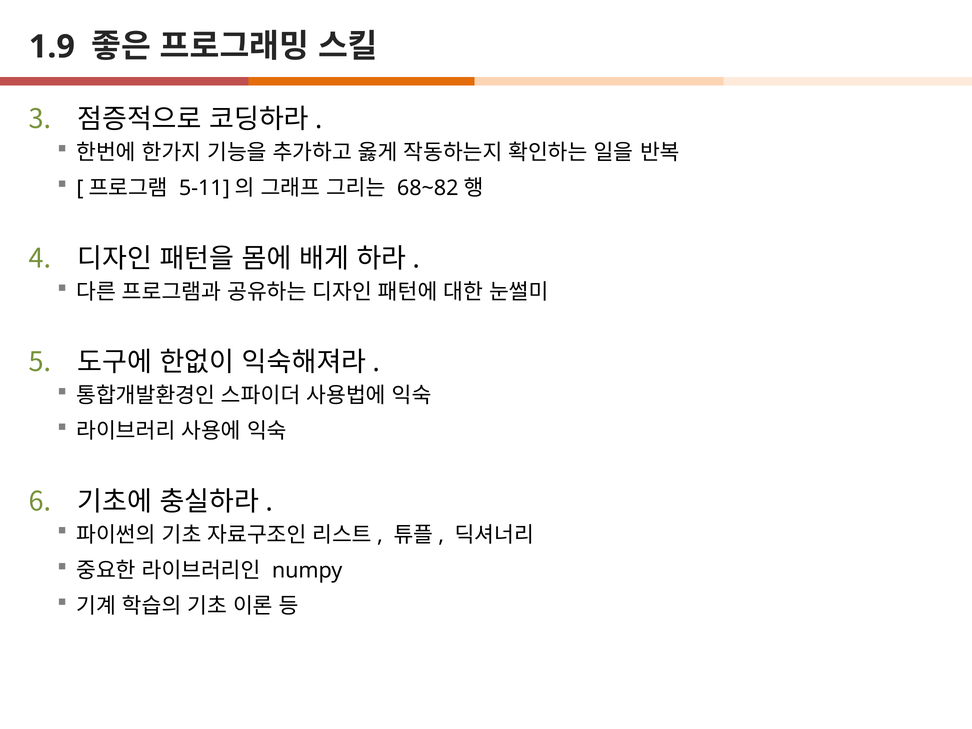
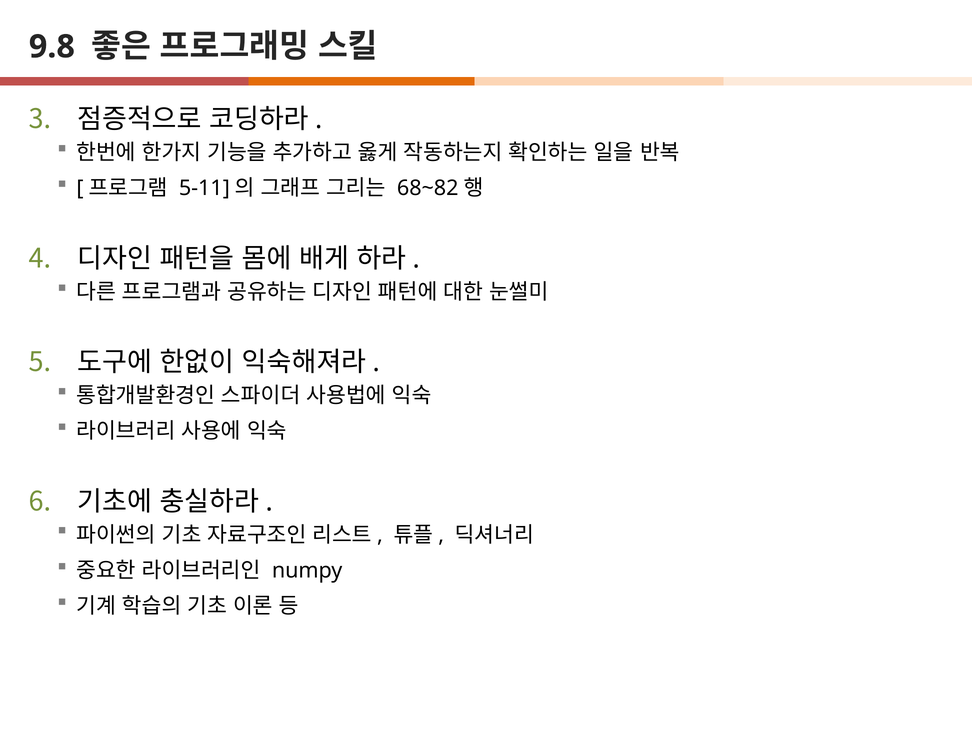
1.9: 1.9 -> 9.8
